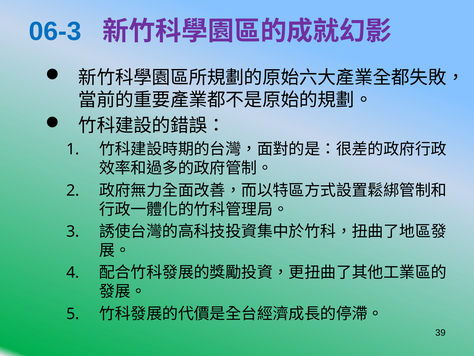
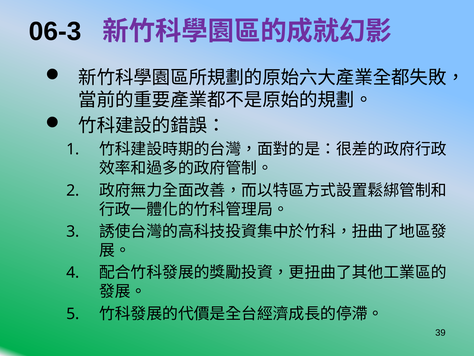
06-3 colour: blue -> black
